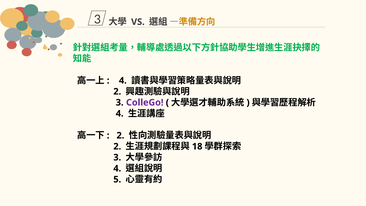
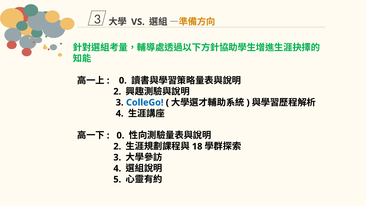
4 at (123, 80): 4 -> 0
ColleGo colour: purple -> blue
2 at (120, 135): 2 -> 0
